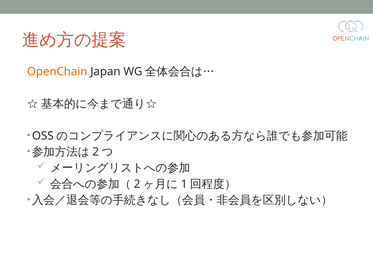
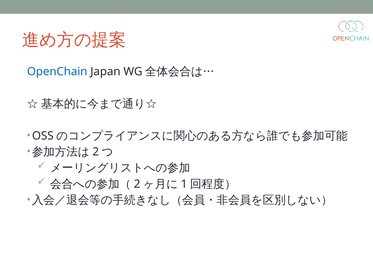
OpenChain colour: orange -> blue
